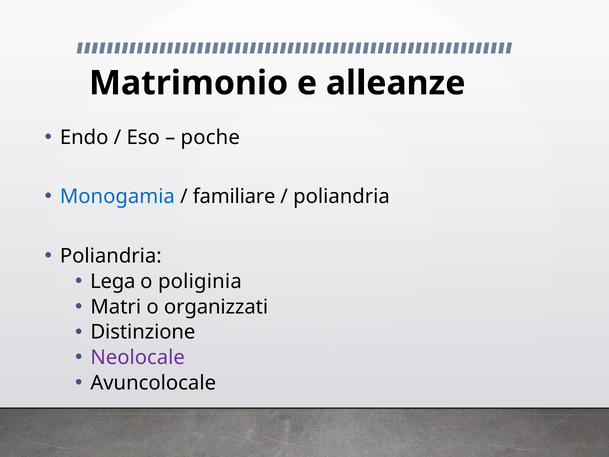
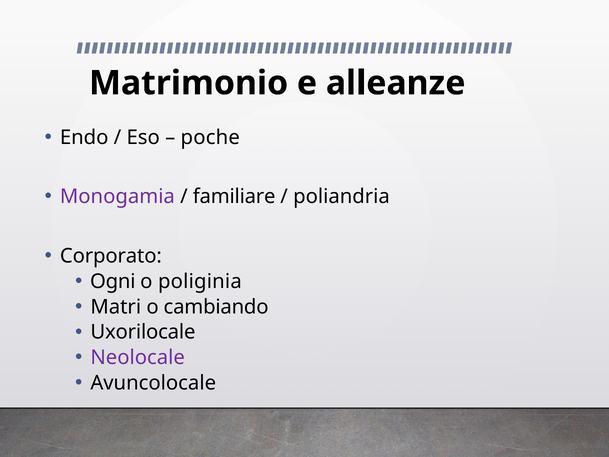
Monogamia colour: blue -> purple
Poliandria at (111, 256): Poliandria -> Corporato
Lega: Lega -> Ogni
organizzati: organizzati -> cambiando
Distinzione: Distinzione -> Uxorilocale
